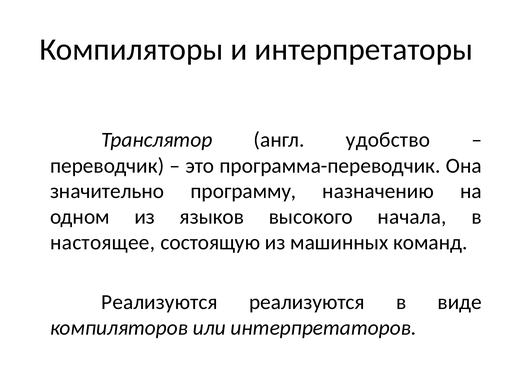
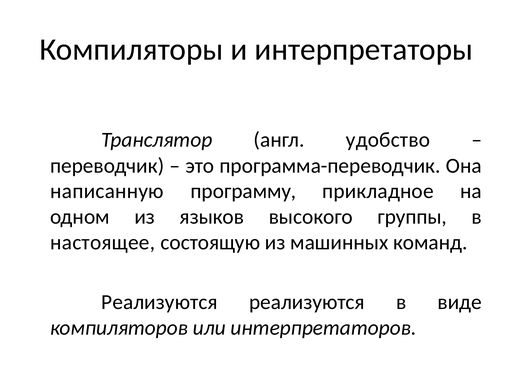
значительно: значительно -> написанную
назначению: назначению -> прикладное
начала: начала -> группы
